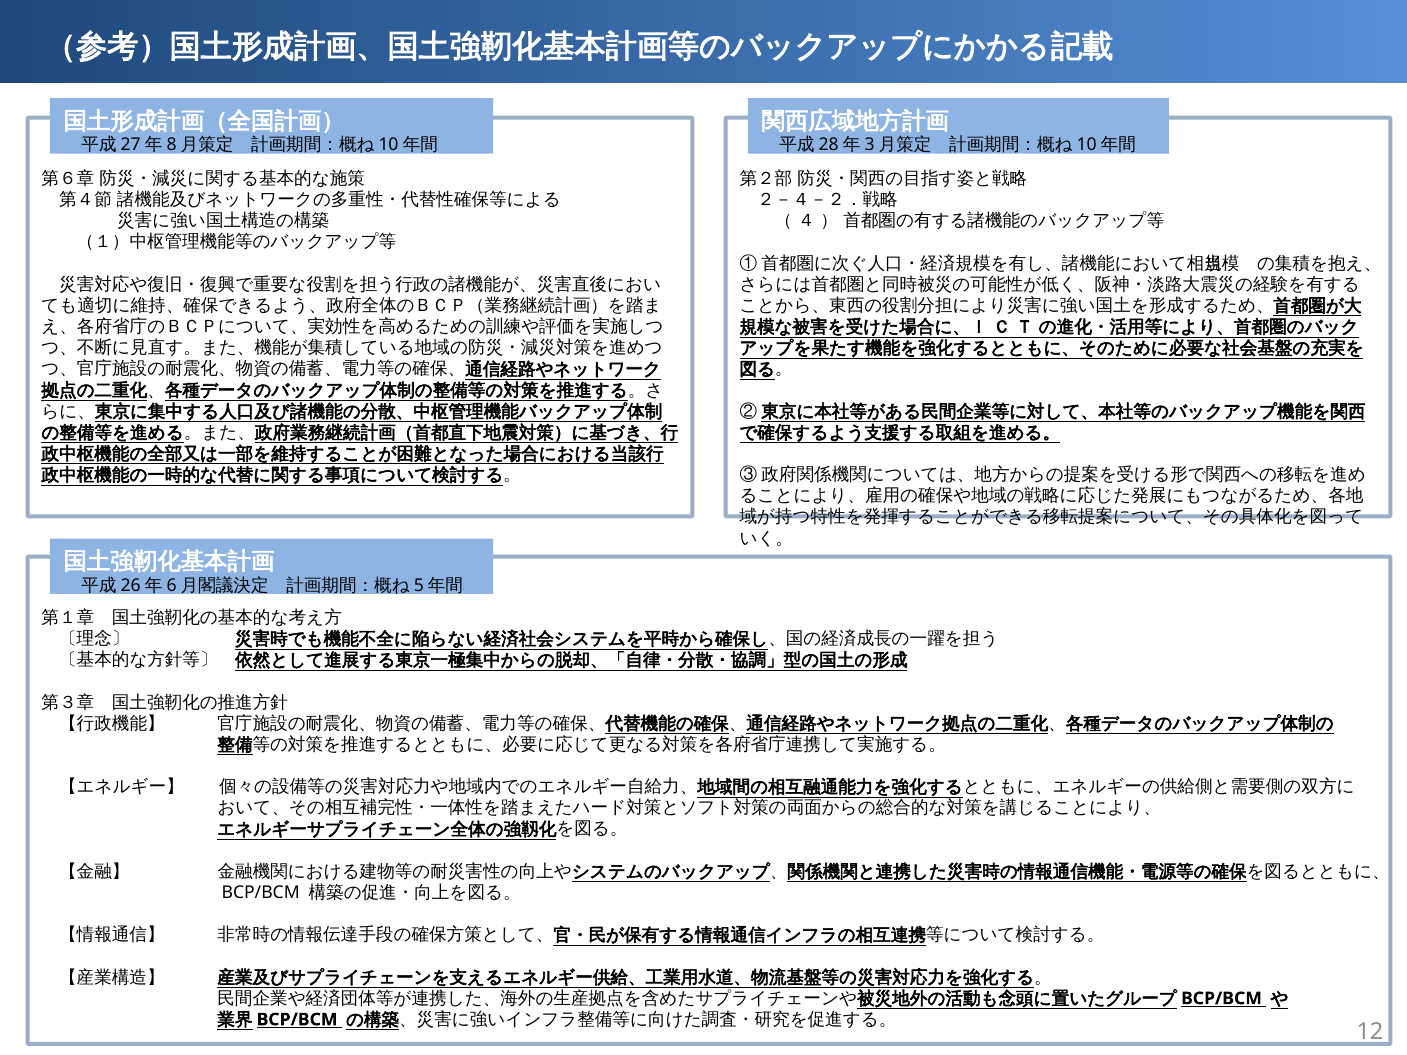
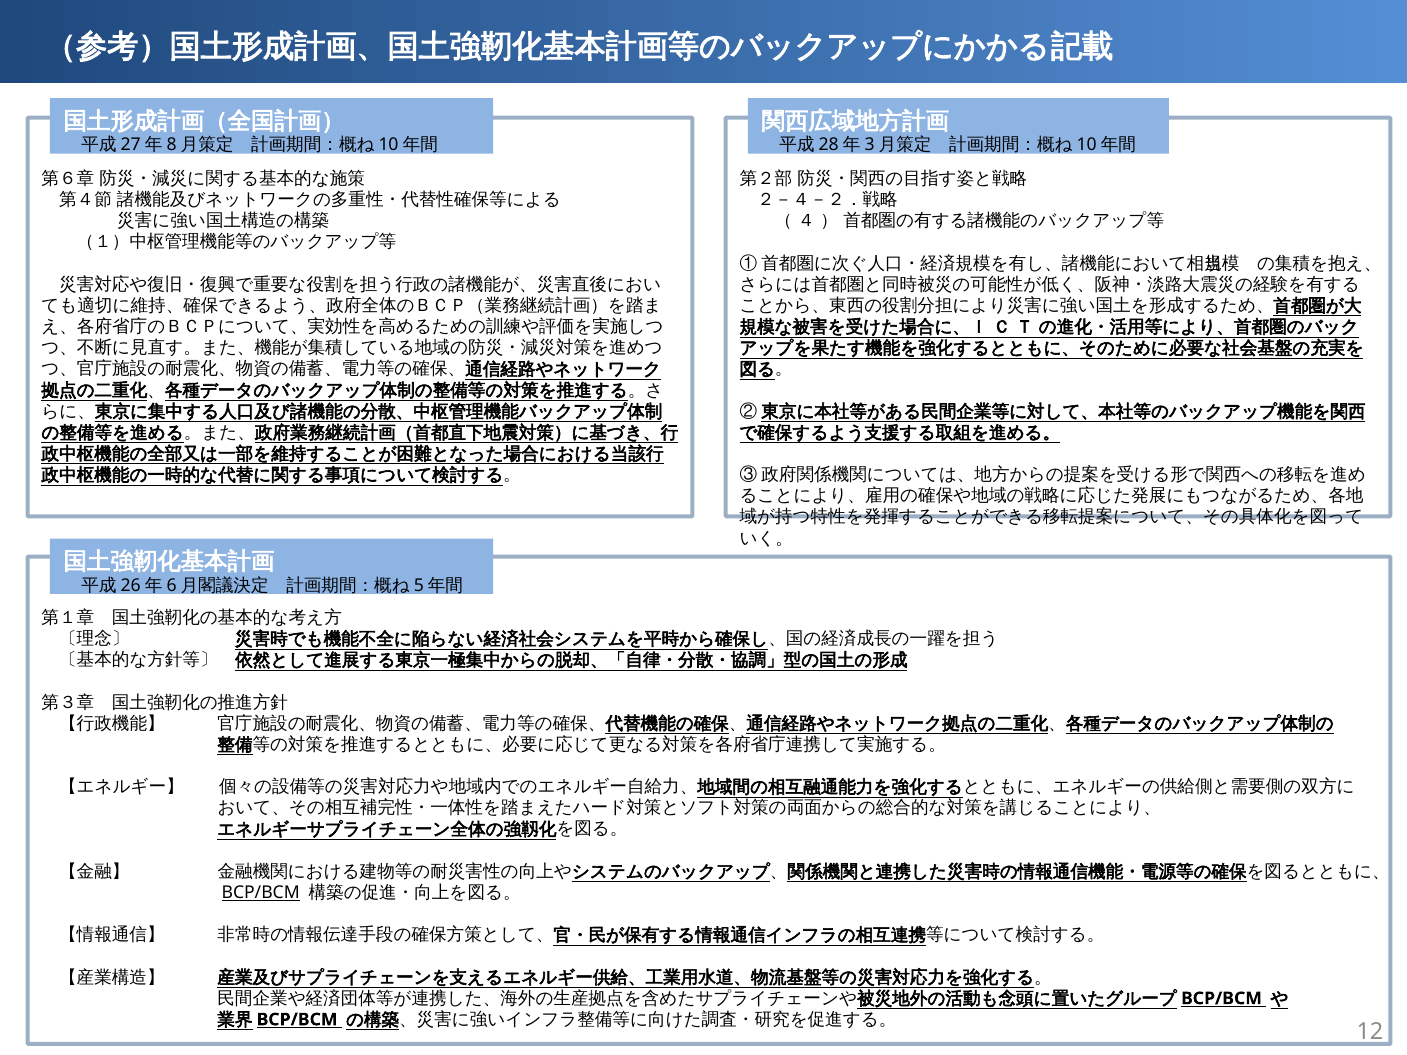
BCP/BCM underline: none -> present
